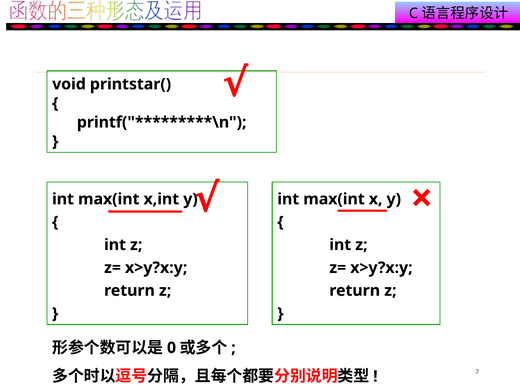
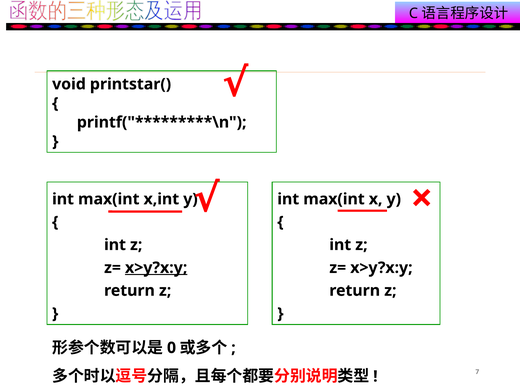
x>y?x:y at (156, 268) underline: none -> present
